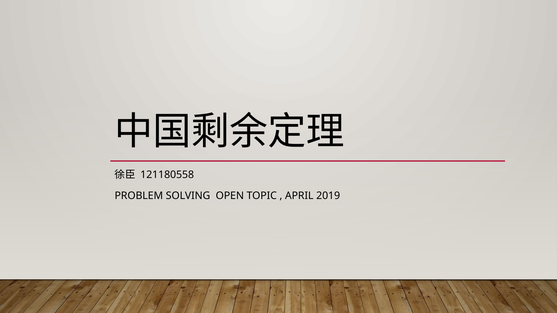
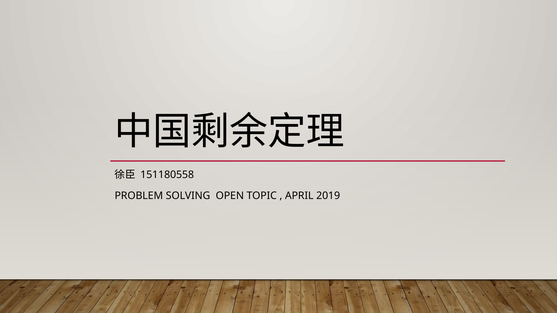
121180558: 121180558 -> 151180558
